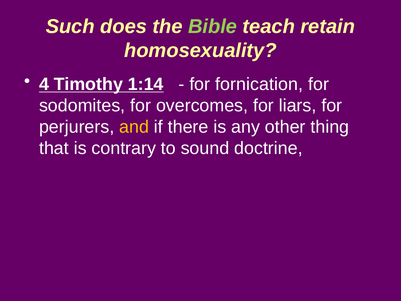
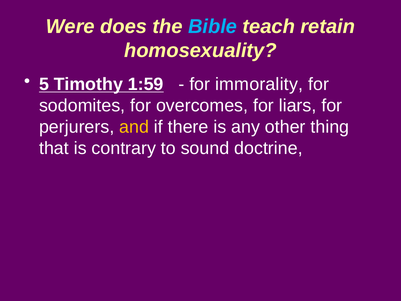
Such: Such -> Were
Bible colour: light green -> light blue
4: 4 -> 5
1:14: 1:14 -> 1:59
fornication: fornication -> immorality
